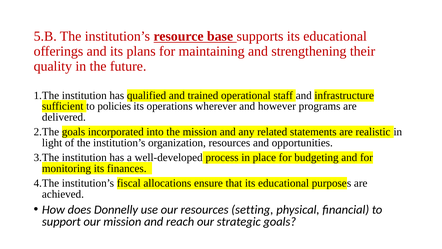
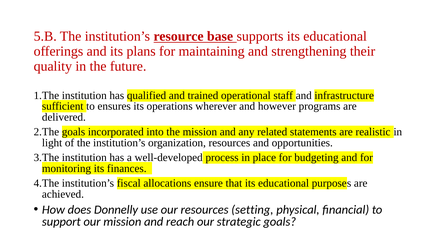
policies: policies -> ensures
